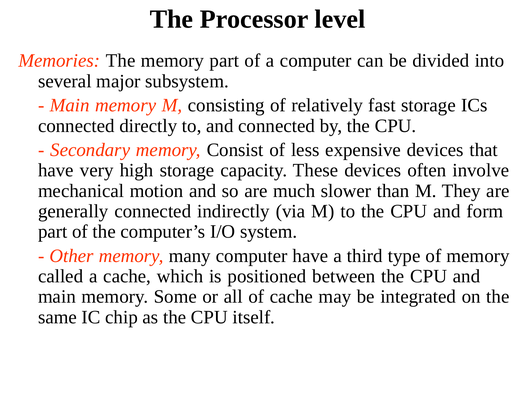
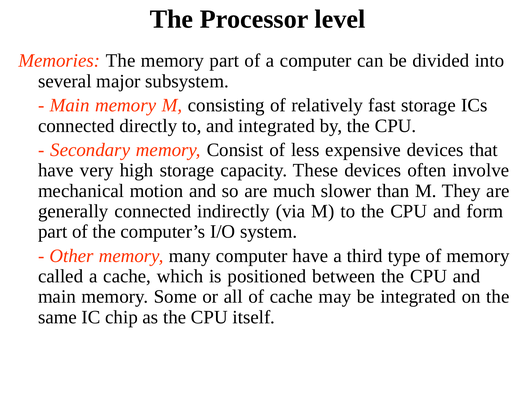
and connected: connected -> integrated
